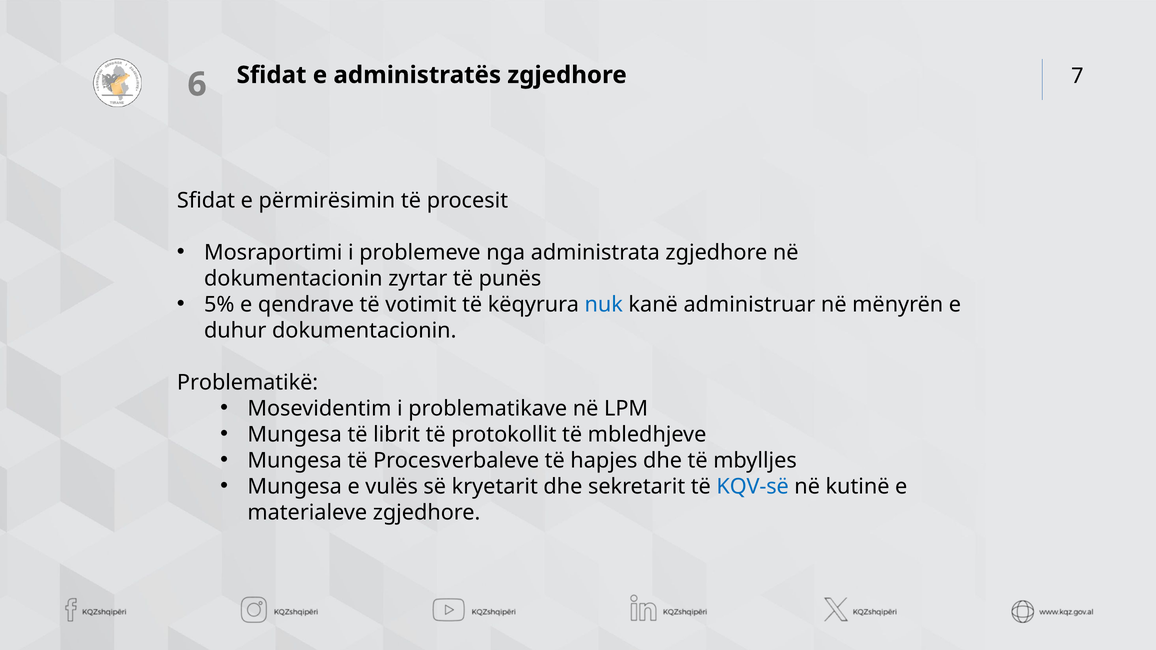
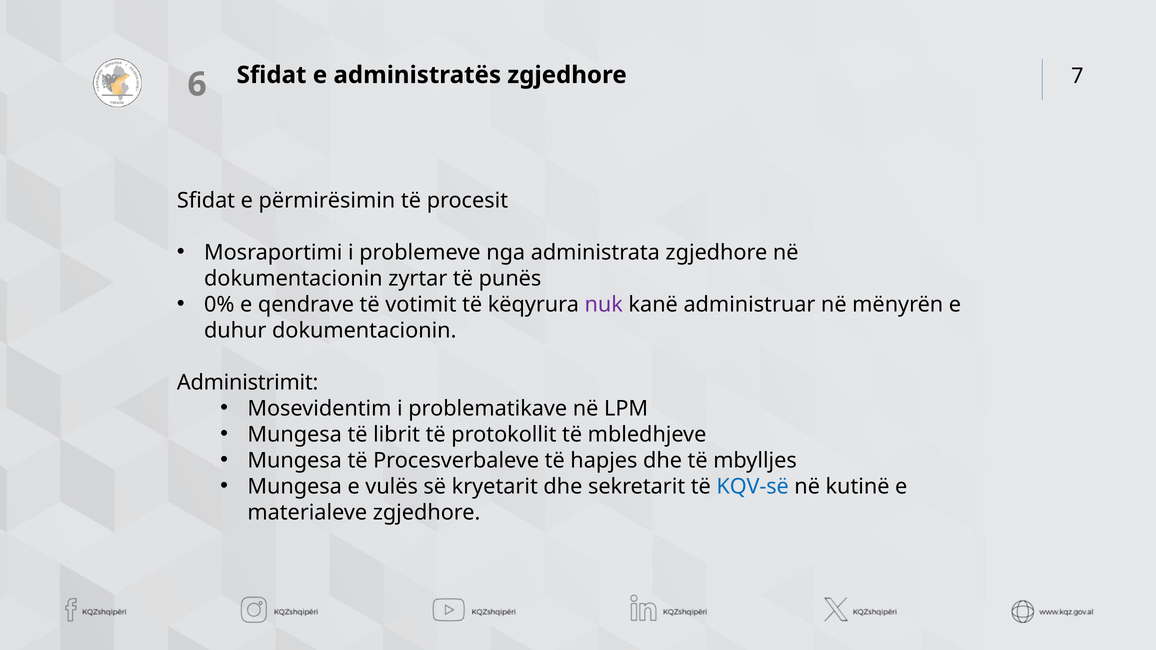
5%: 5% -> 0%
nuk colour: blue -> purple
Problematikë: Problematikë -> Administrimit
